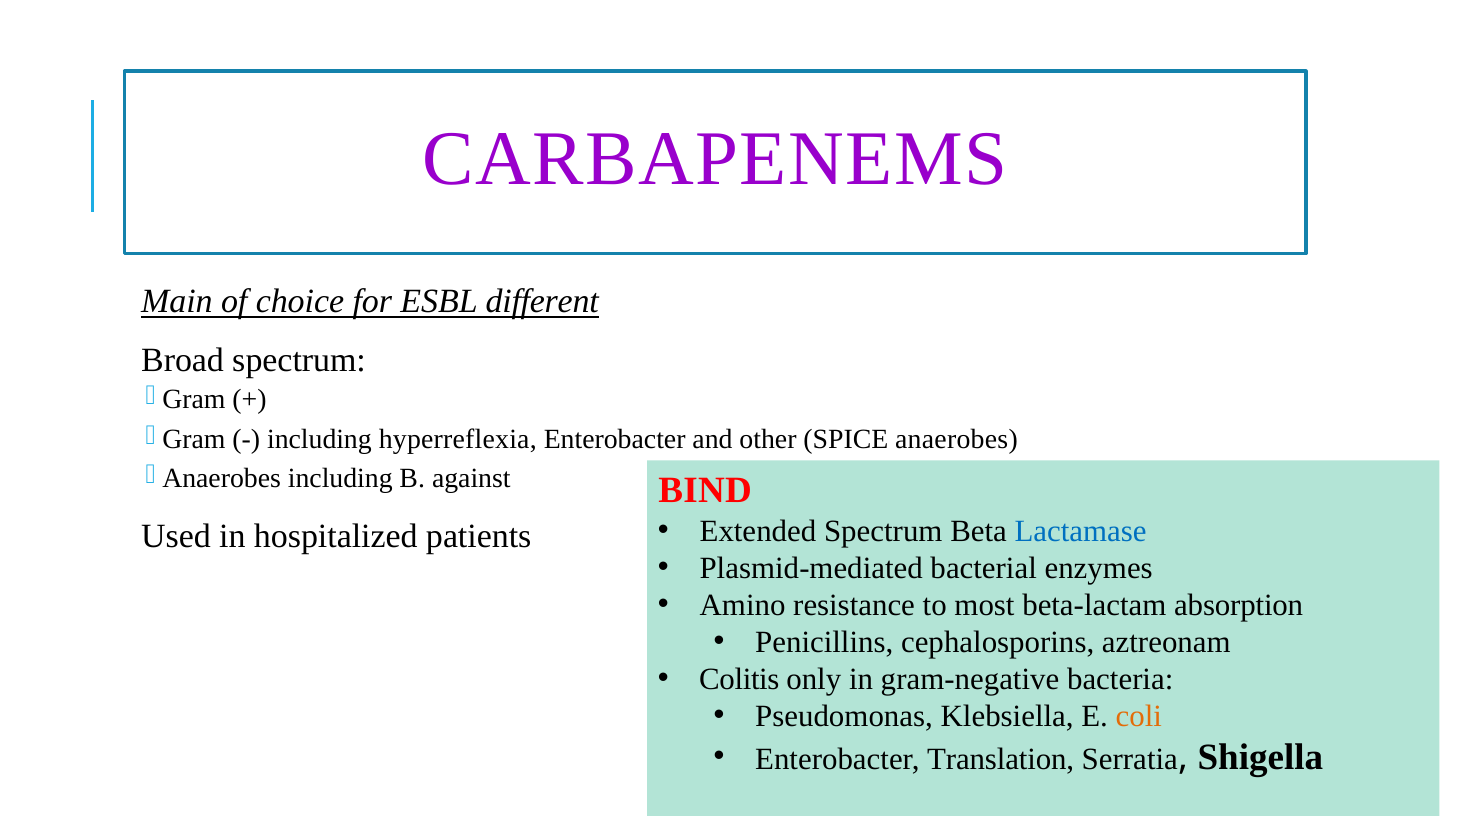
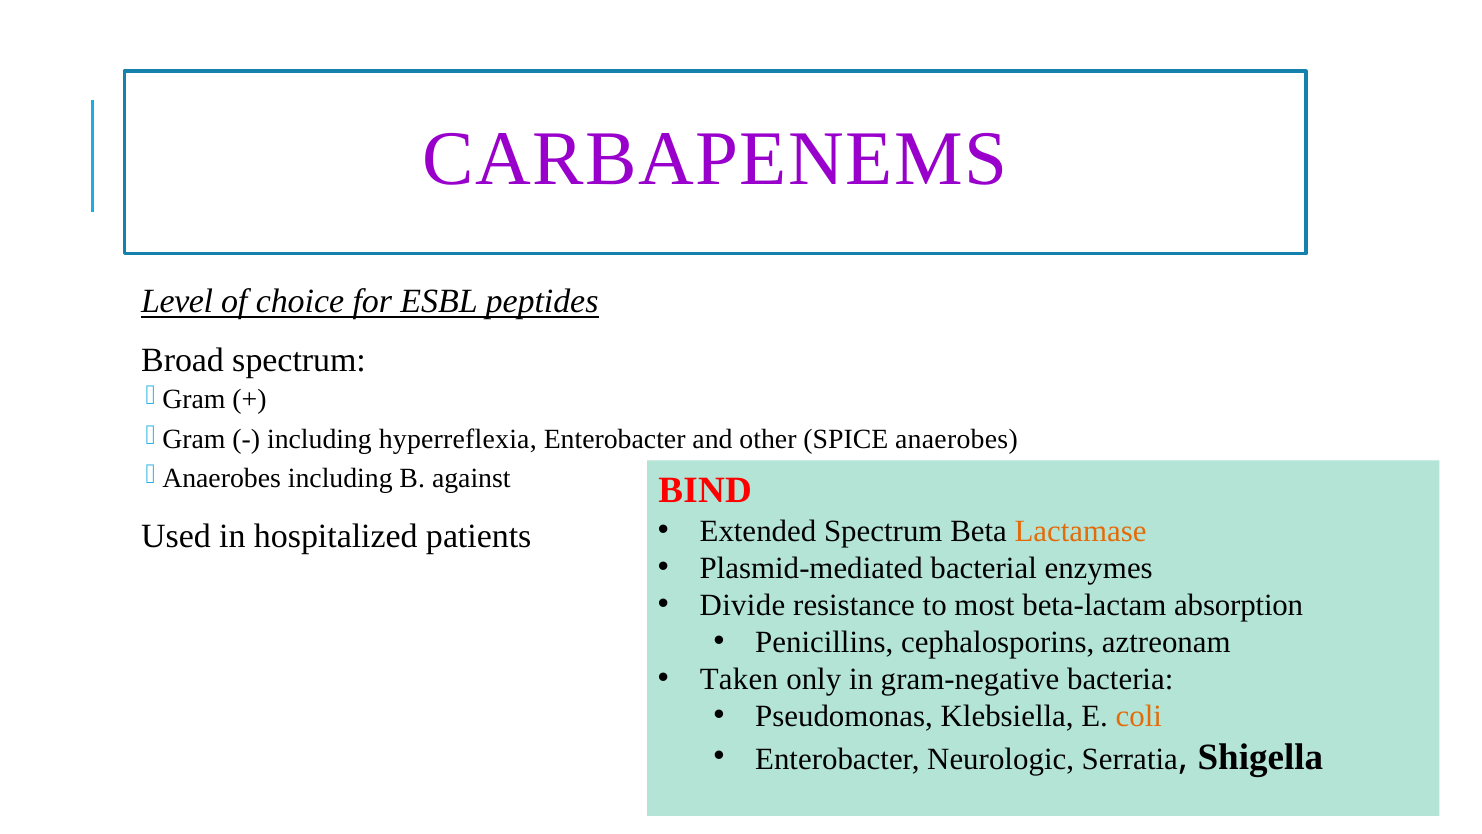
Main: Main -> Level
different: different -> peptides
Lactamase colour: blue -> orange
Amino: Amino -> Divide
Colitis: Colitis -> Taken
Translation: Translation -> Neurologic
